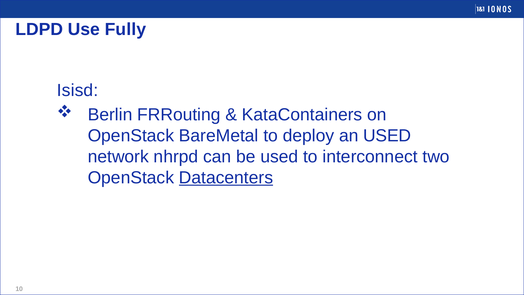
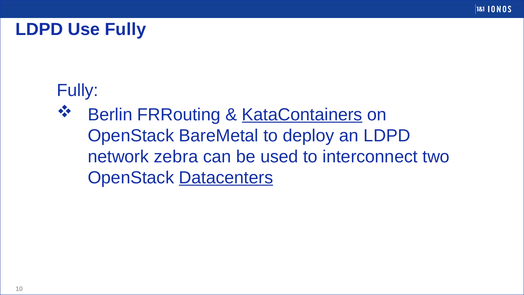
Isisd at (78, 90): Isisd -> Fully
KataContainers underline: none -> present
an USED: USED -> LDPD
nhrpd: nhrpd -> zebra
